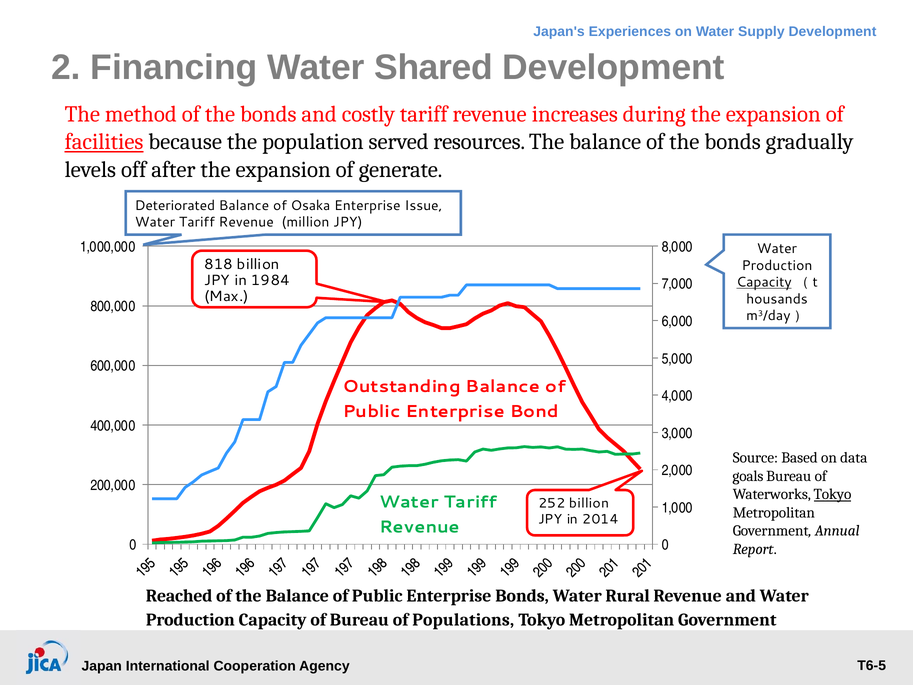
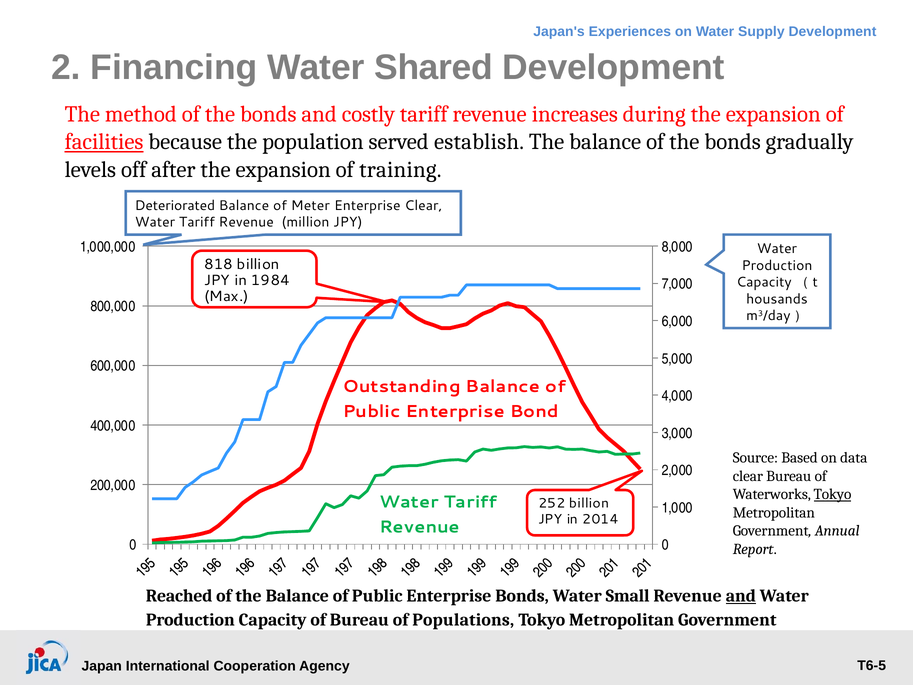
resources: resources -> establish
generate: generate -> training
Osaka: Osaka -> Meter
Enterprise Issue: Issue -> Clear
Capacity at (764, 282) underline: present -> none
goals at (748, 476): goals -> clear
Rural: Rural -> Small
and at (741, 596) underline: none -> present
